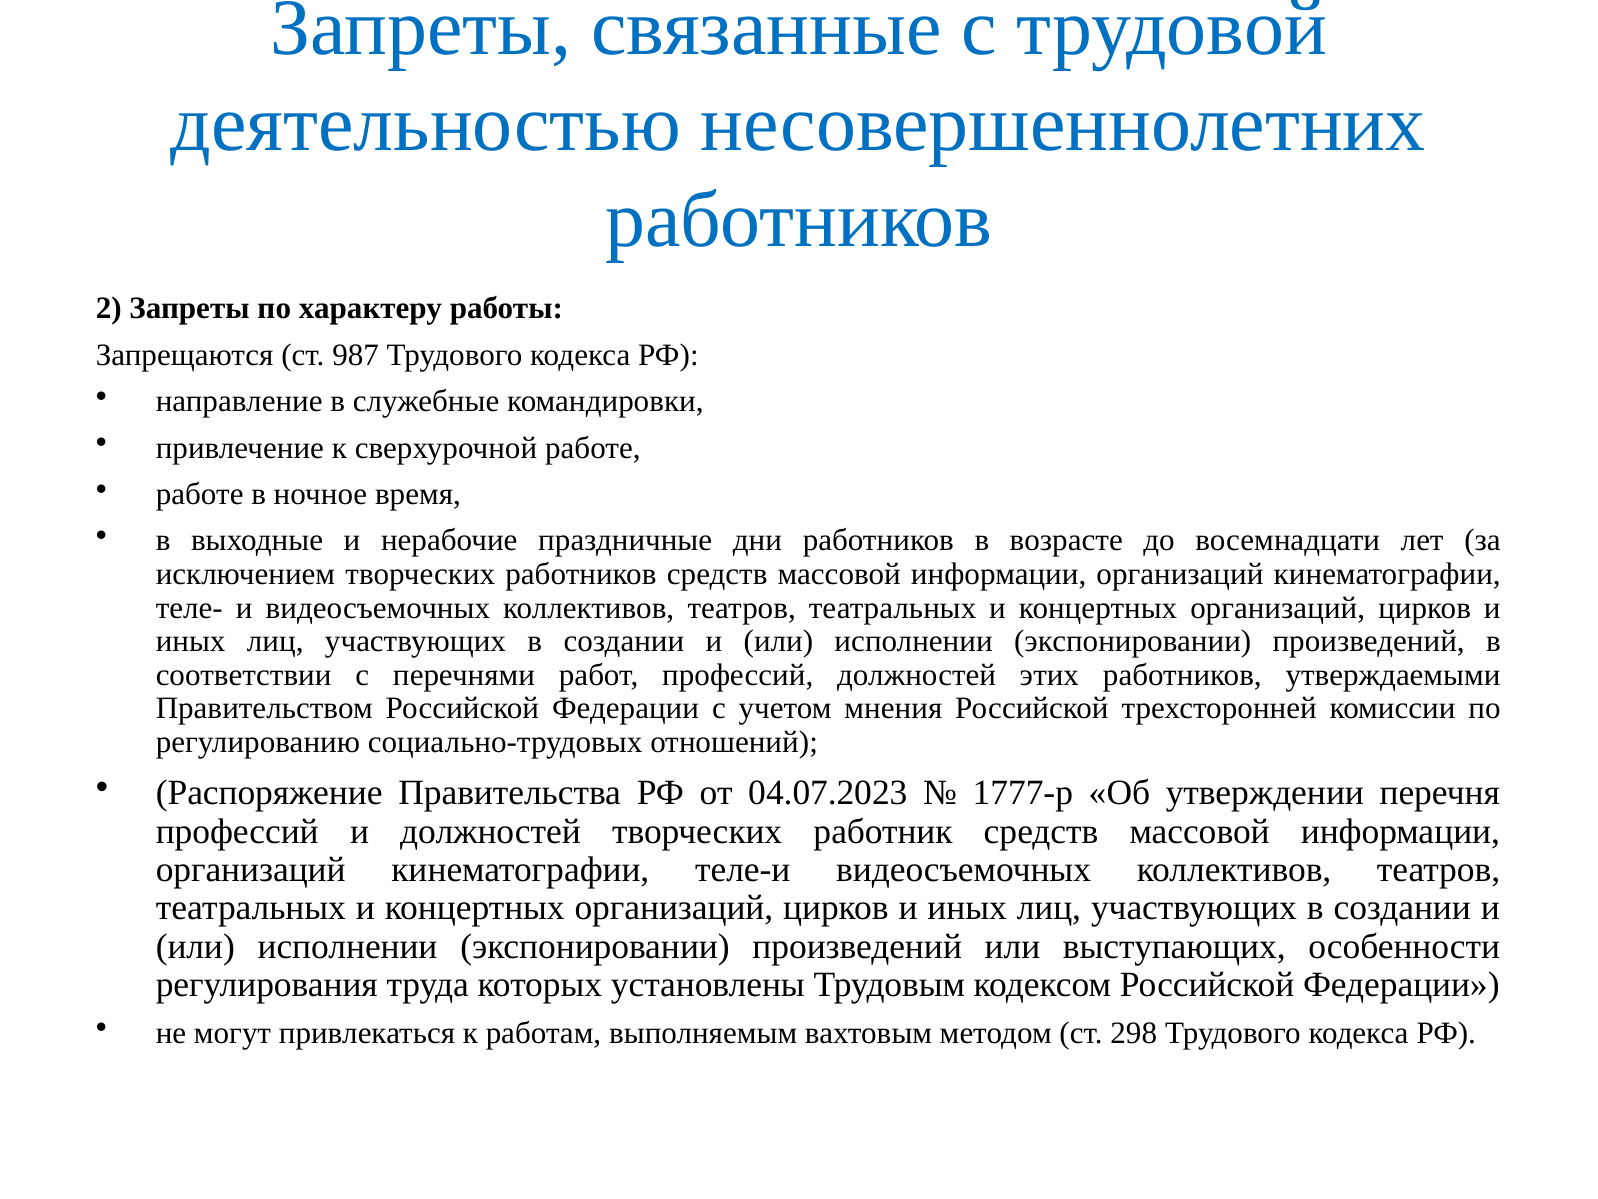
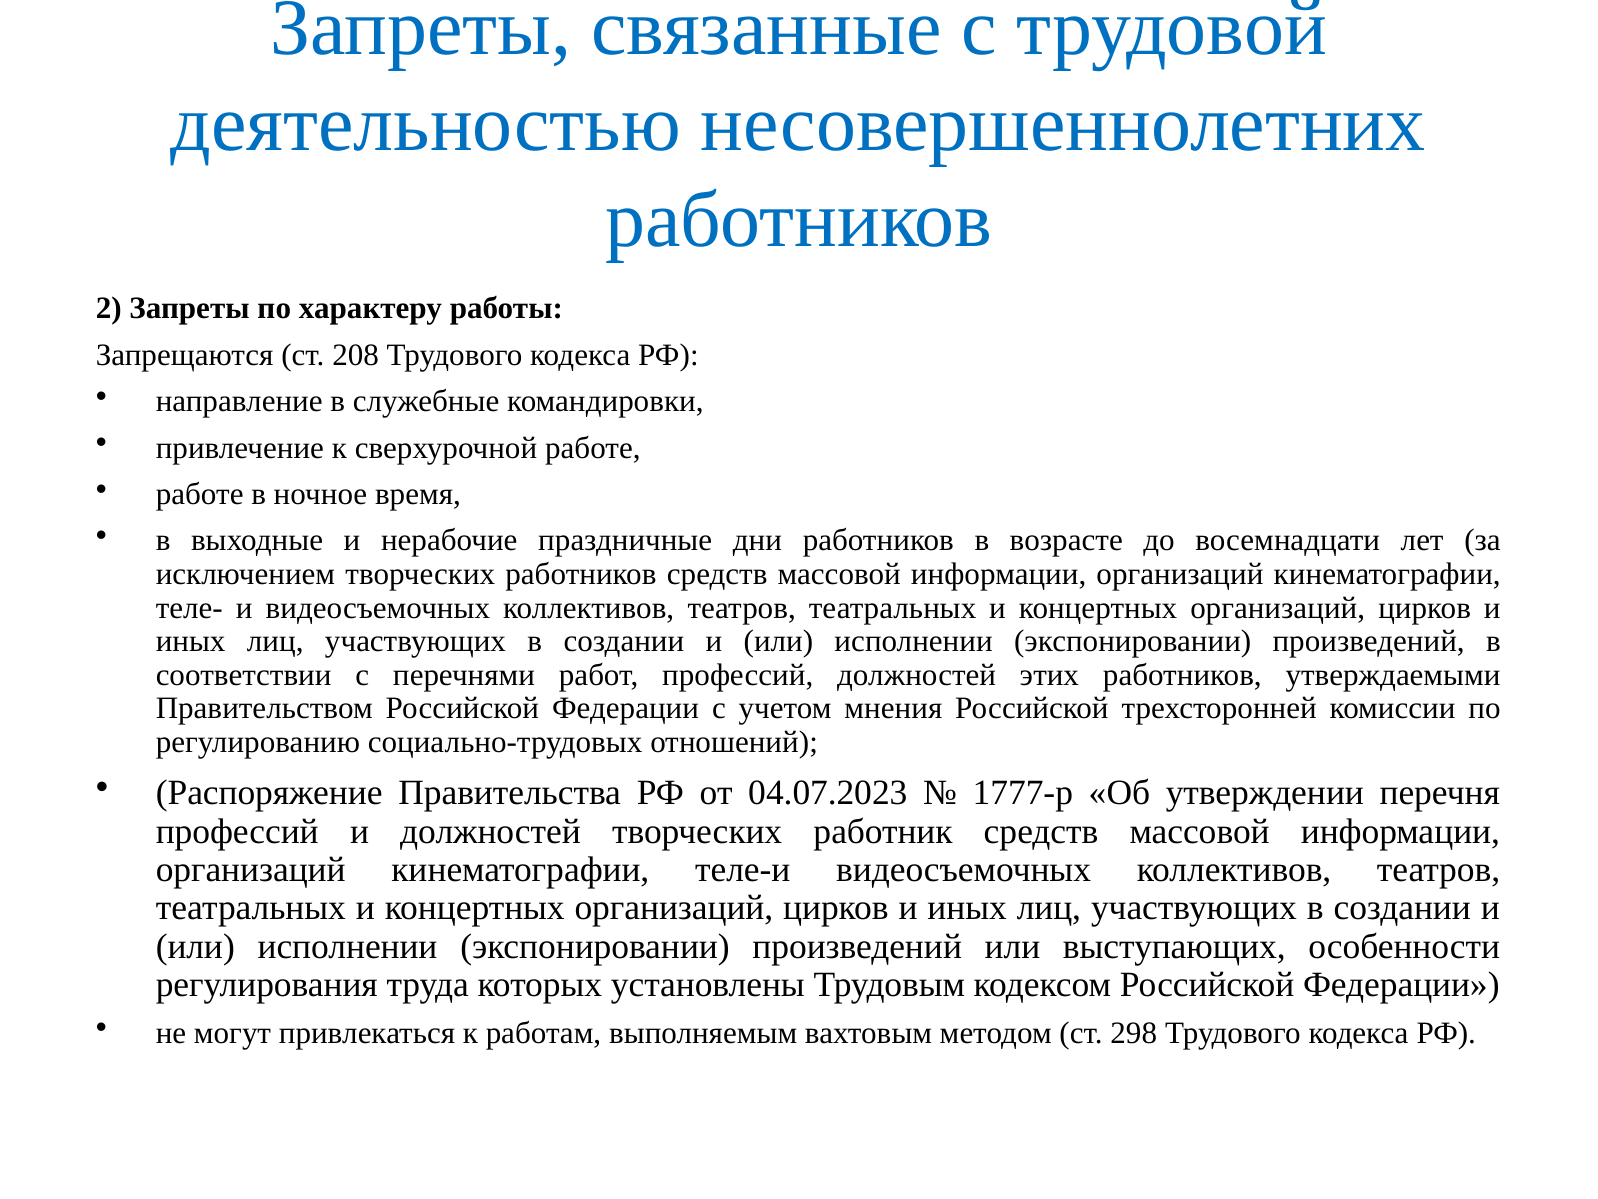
987: 987 -> 208
